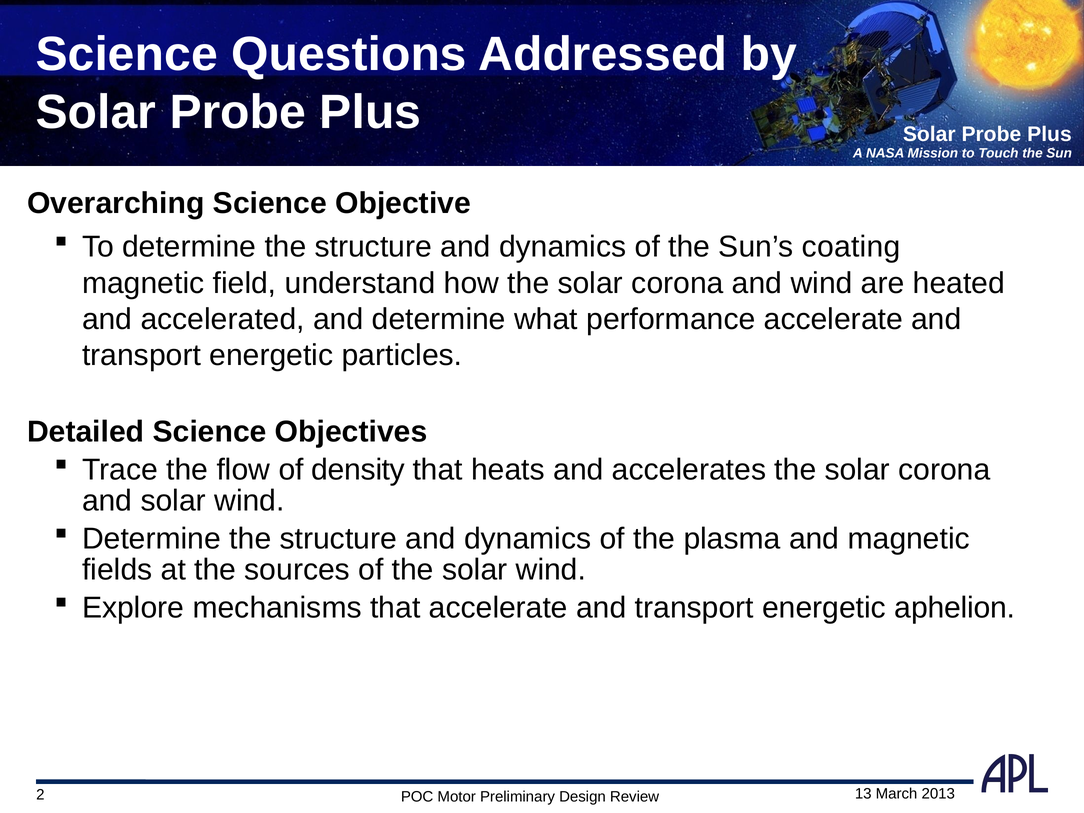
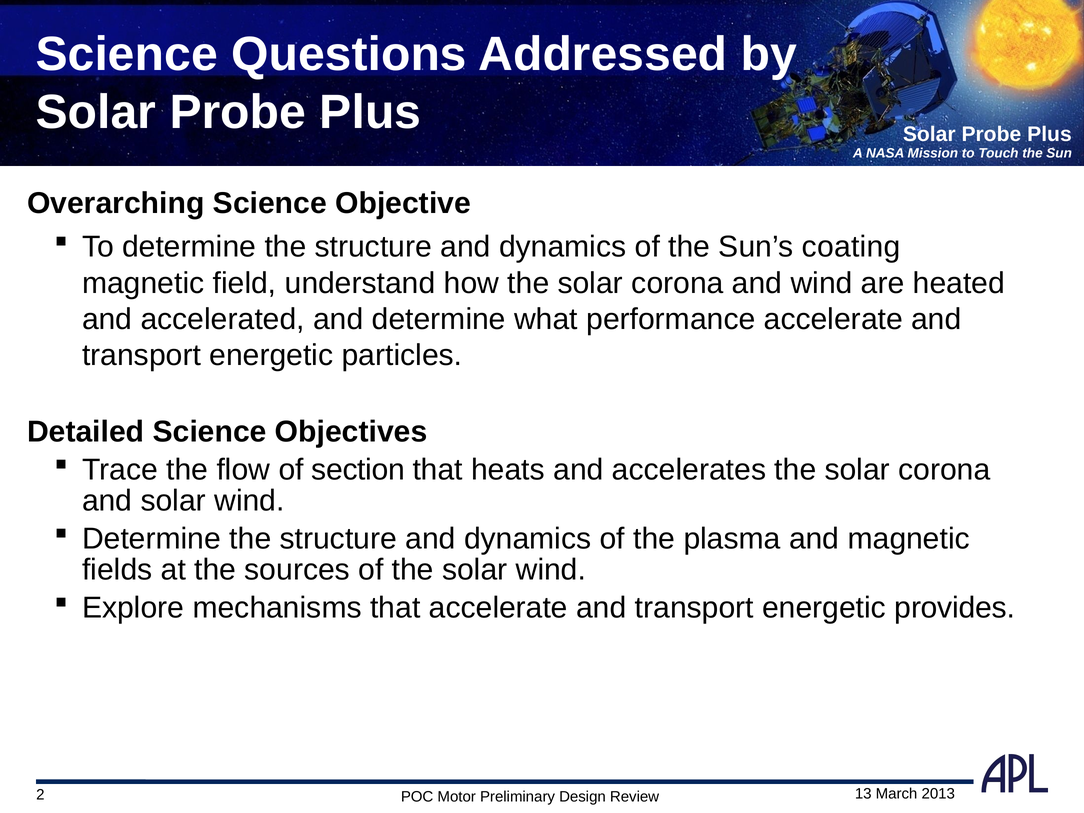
density: density -> section
aphelion: aphelion -> provides
